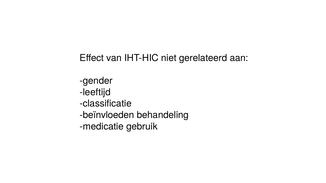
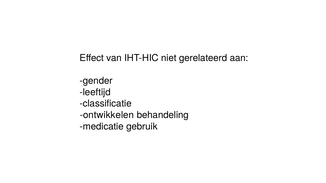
beïnvloeden: beïnvloeden -> ontwikkelen
